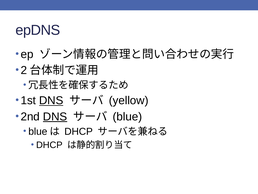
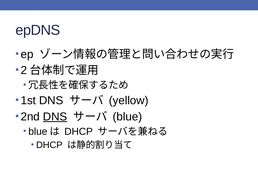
DNS at (51, 100) underline: present -> none
